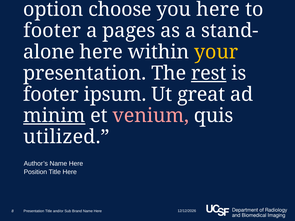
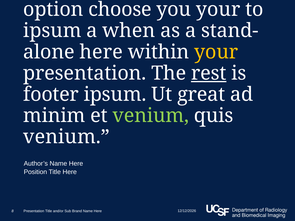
you here: here -> your
footer at (52, 31): footer -> ipsum
pages: pages -> when
minim underline: present -> none
venium at (151, 116) colour: pink -> light green
utilized at (66, 137): utilized -> venium
